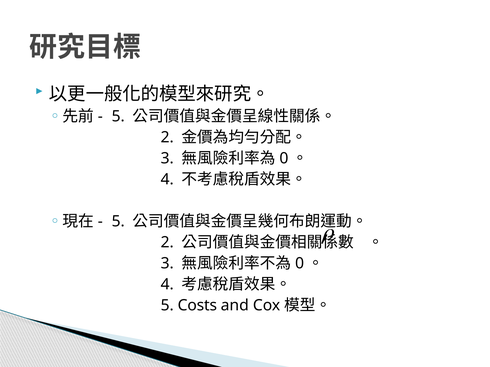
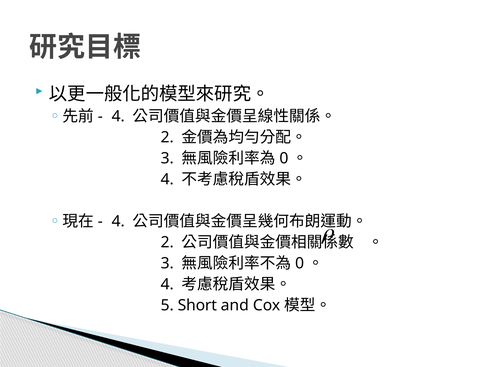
5 at (118, 117): 5 -> 4
5 at (118, 222): 5 -> 4
Costs: Costs -> Short
